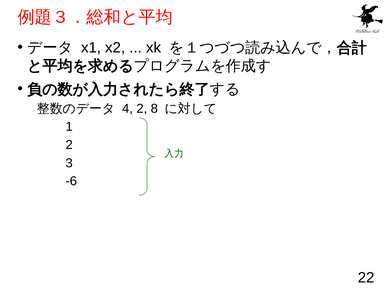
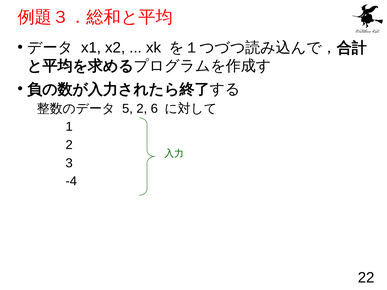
4: 4 -> 5
8: 8 -> 6
-6: -6 -> -4
